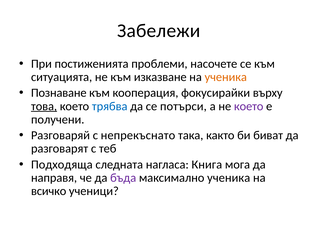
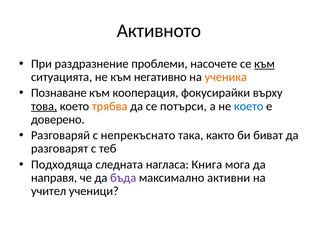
Забележи: Забележи -> Активното
постиженията: постиженията -> раздразнение
към at (264, 64) underline: none -> present
изказване: изказване -> негативно
трябва colour: blue -> orange
което at (249, 106) colour: purple -> blue
получени: получени -> доверено
максимално ученика: ученика -> активни
всичко: всичко -> учител
